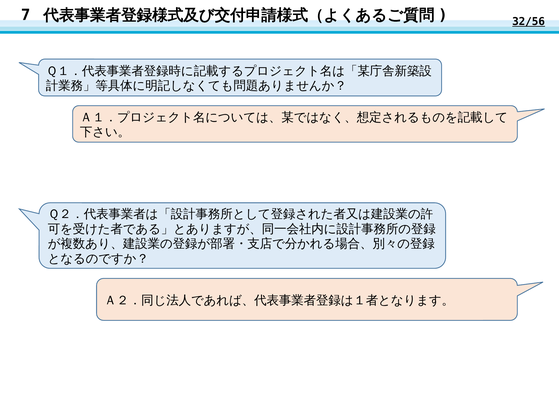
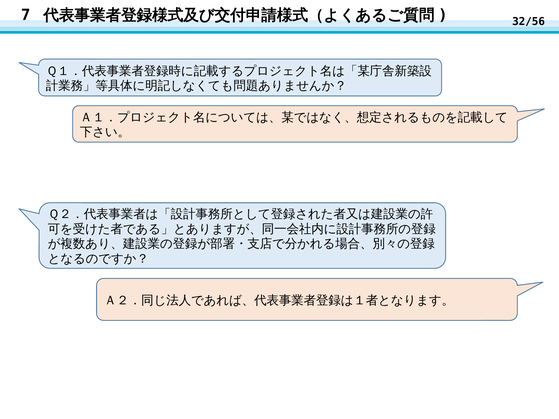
32/56 underline: present -> none
